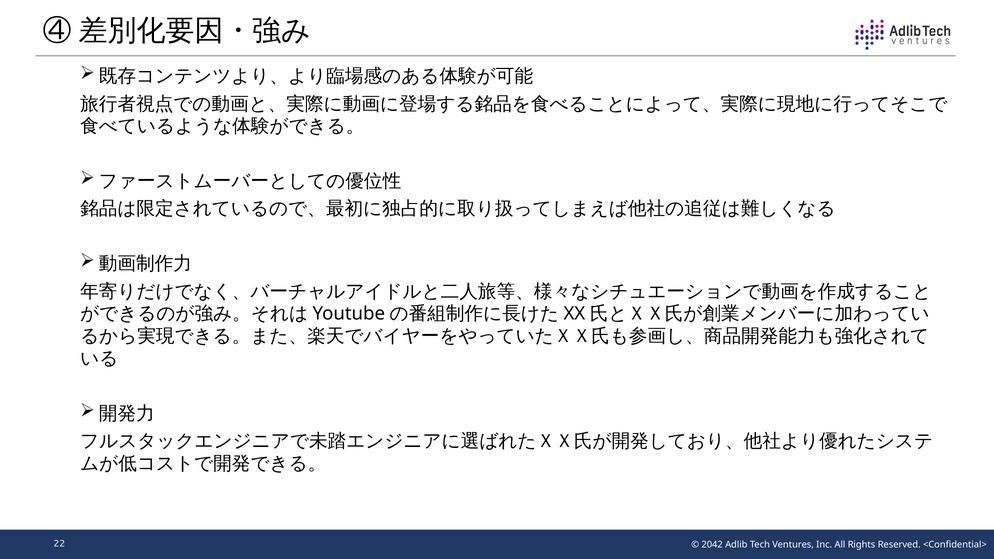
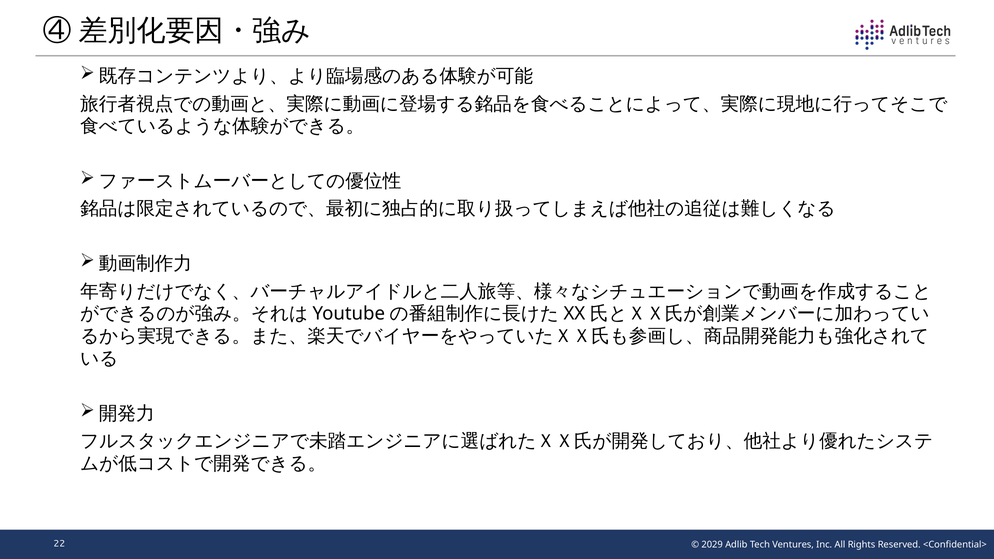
2042: 2042 -> 2029
